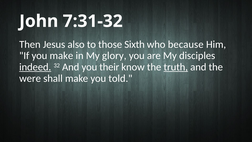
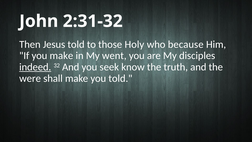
7:31-32: 7:31-32 -> 2:31-32
Jesus also: also -> told
Sixth: Sixth -> Holy
glory: glory -> went
their: their -> seek
truth underline: present -> none
